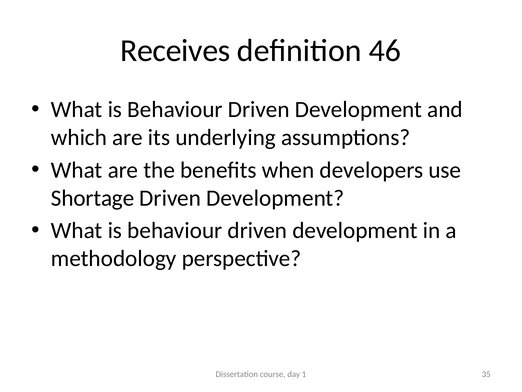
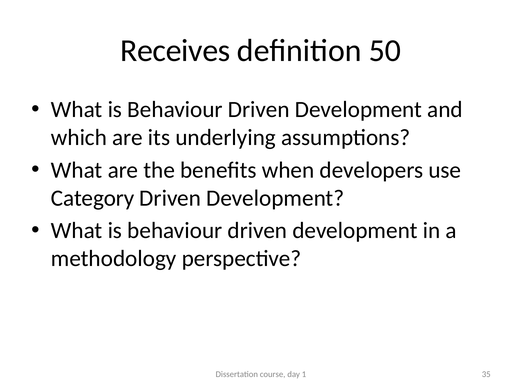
46: 46 -> 50
Shortage: Shortage -> Category
